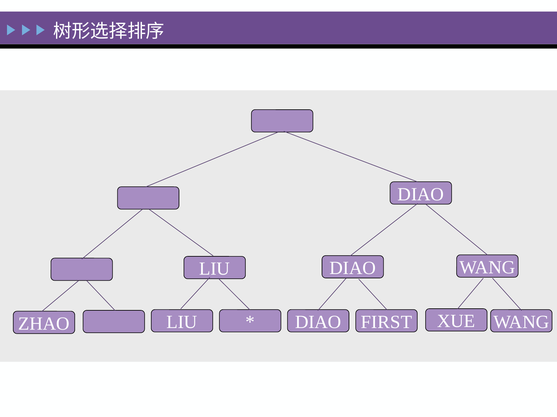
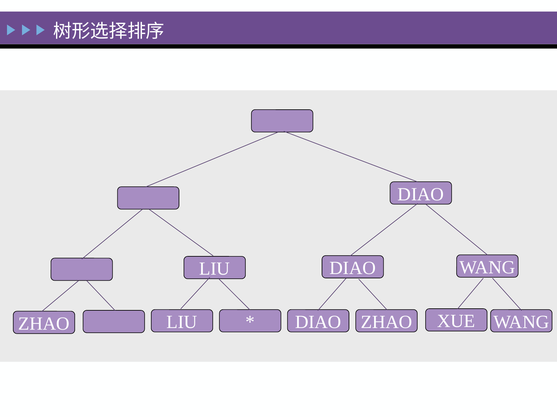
DIAO FIRST: FIRST -> ZHAO
